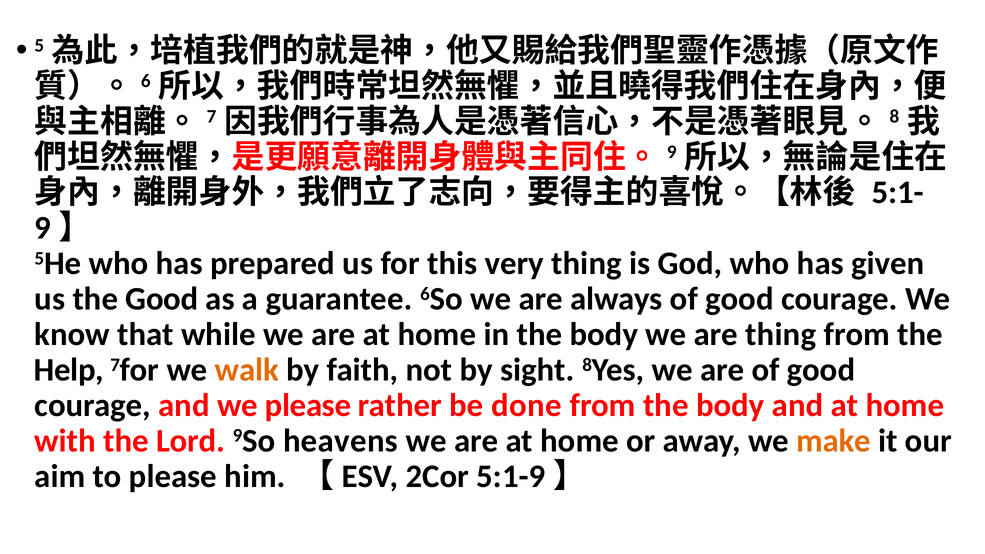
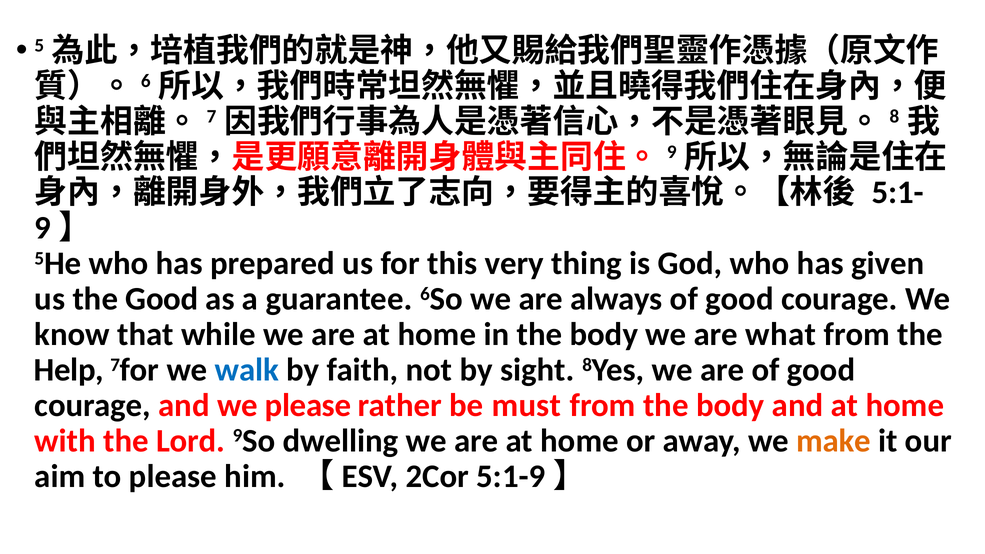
are thing: thing -> what
walk colour: orange -> blue
done: done -> must
heavens: heavens -> dwelling
